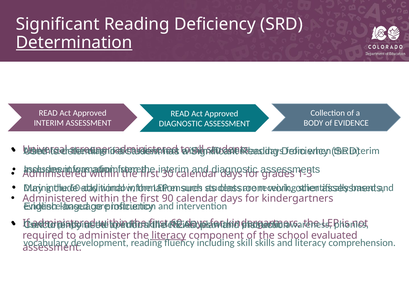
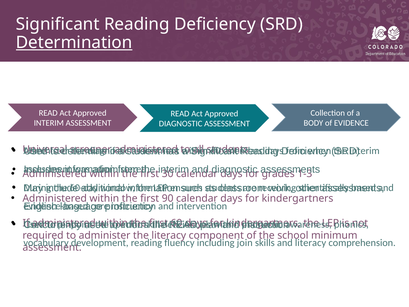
literacy at (169, 235) underline: present -> none
evaluated: evaluated -> minimum
skill at (245, 243): skill -> join
